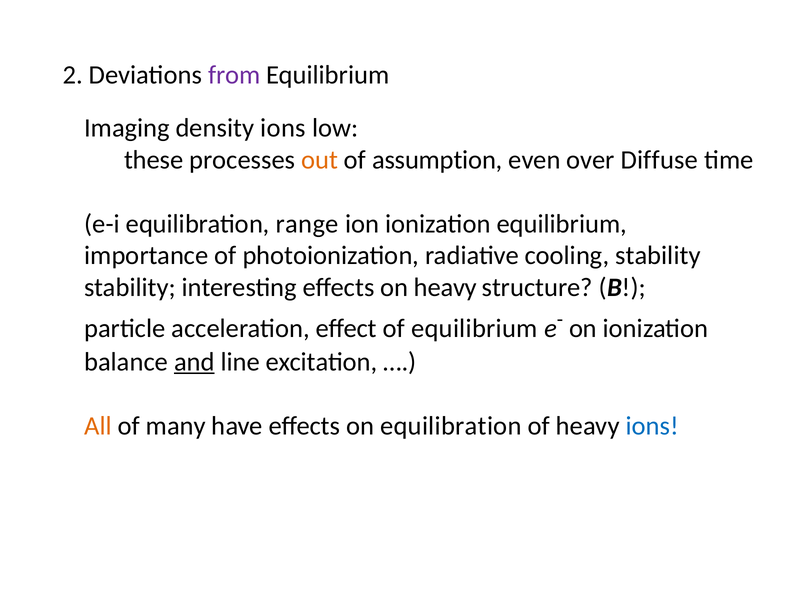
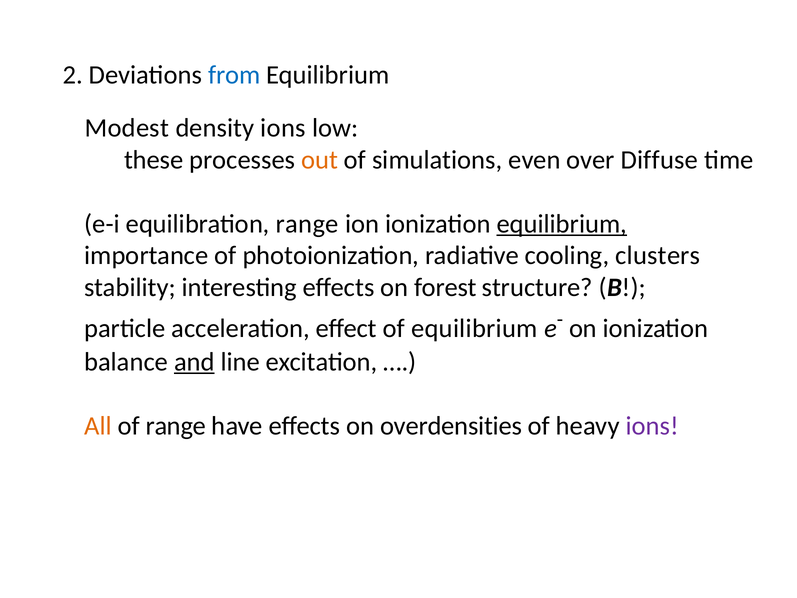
from colour: purple -> blue
Imaging: Imaging -> Modest
assumption: assumption -> simulations
equilibrium at (562, 224) underline: none -> present
cooling stability: stability -> clusters
on heavy: heavy -> forest
of many: many -> range
on equilibration: equilibration -> overdensities
ions at (652, 426) colour: blue -> purple
